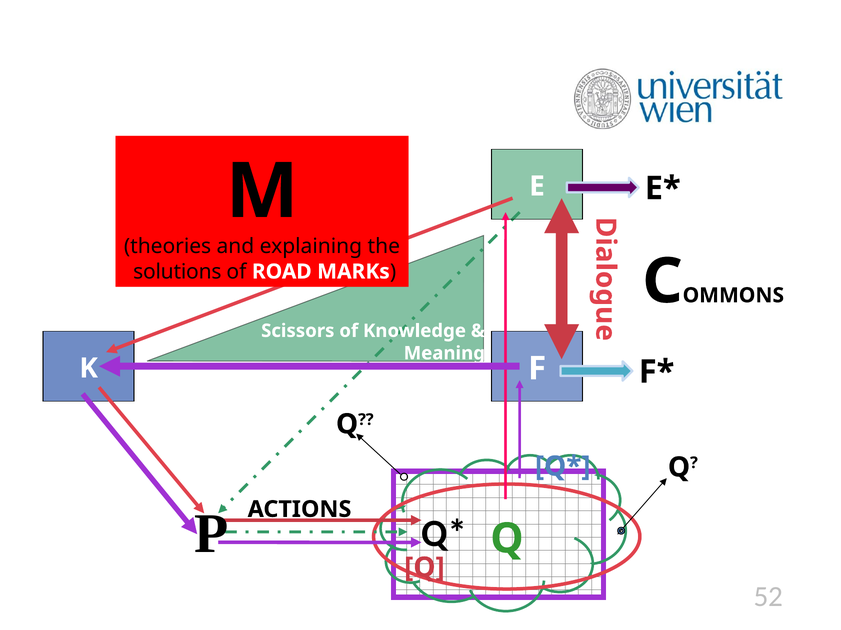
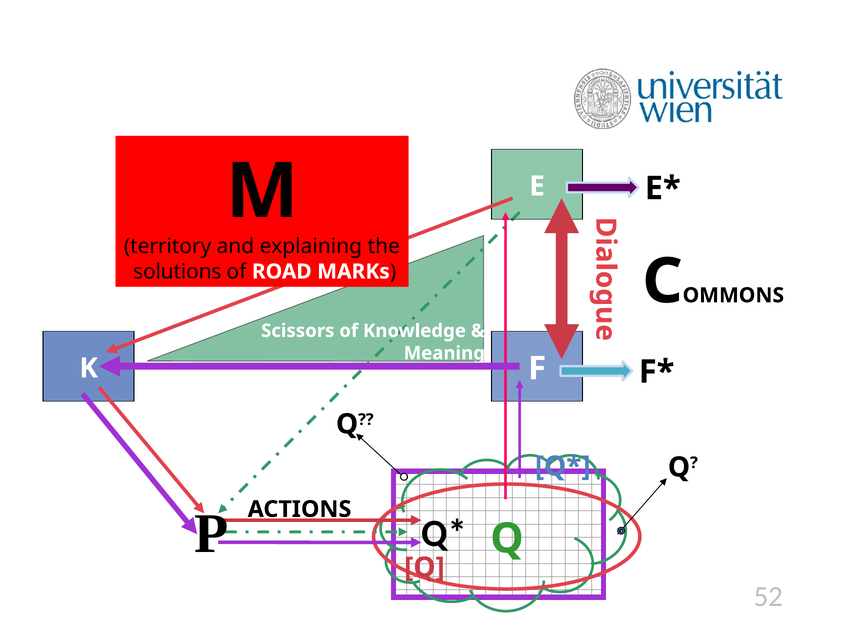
theories: theories -> territory
